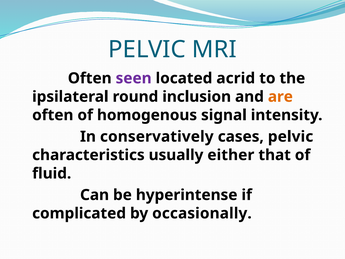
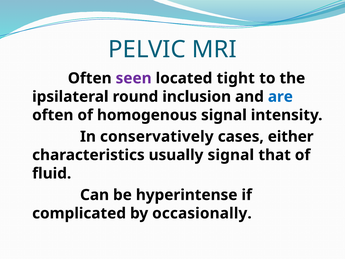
acrid: acrid -> tight
are colour: orange -> blue
cases pelvic: pelvic -> either
usually either: either -> signal
